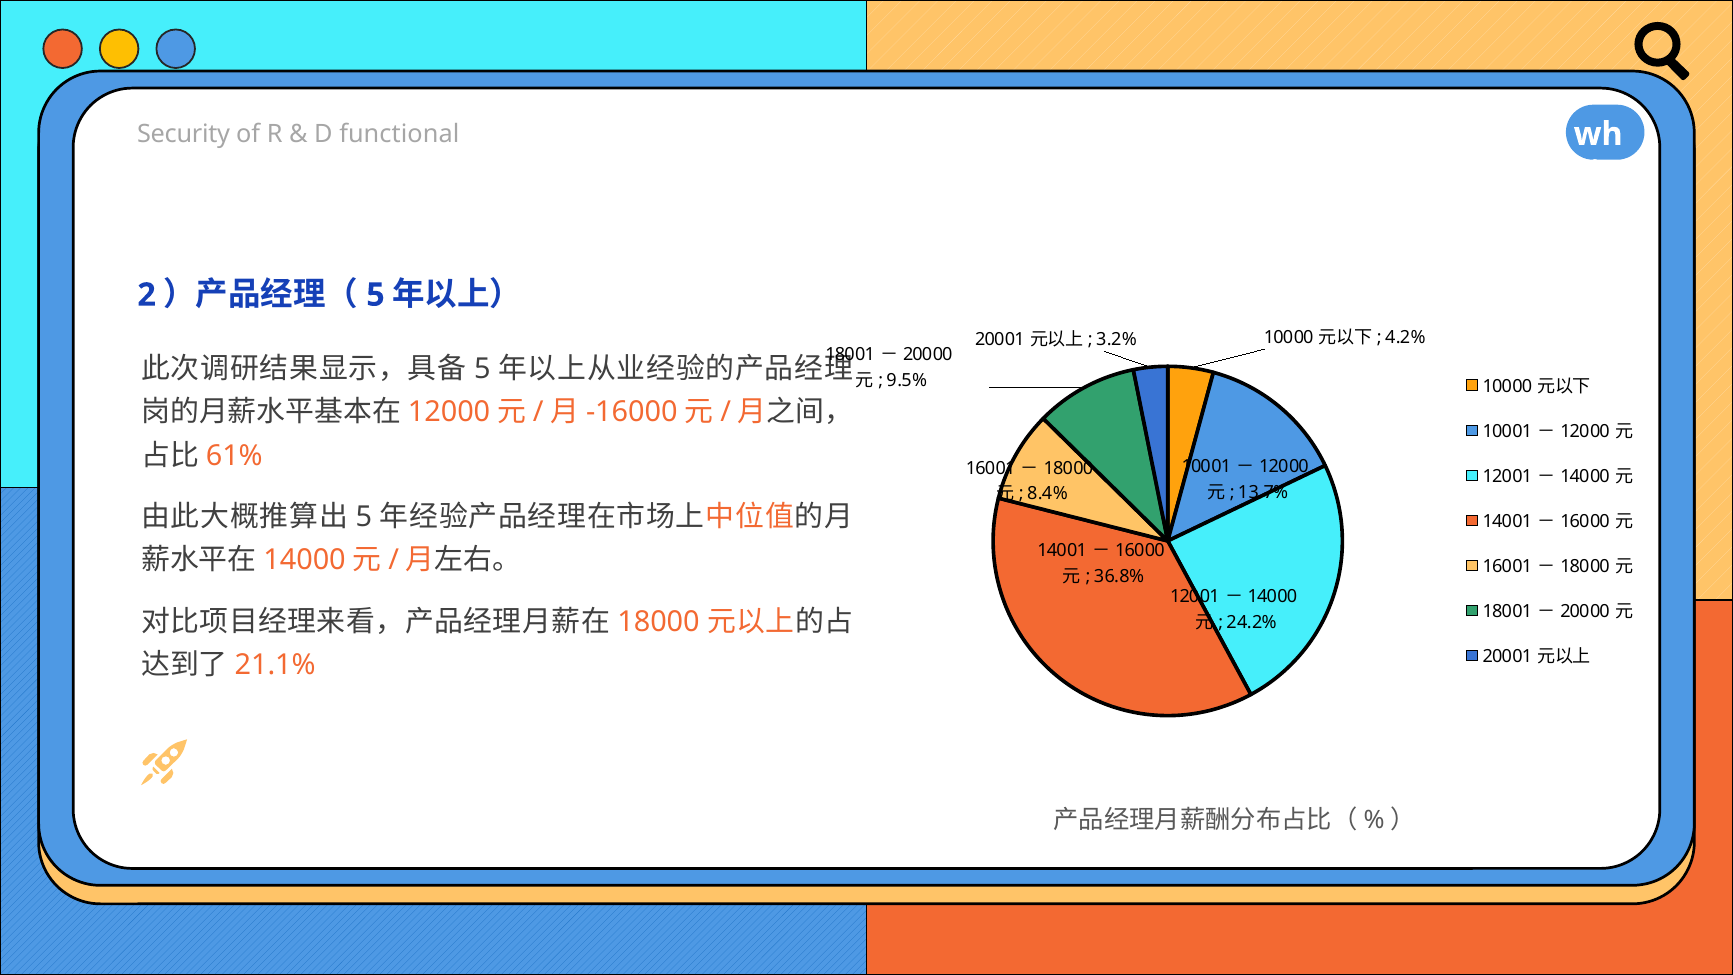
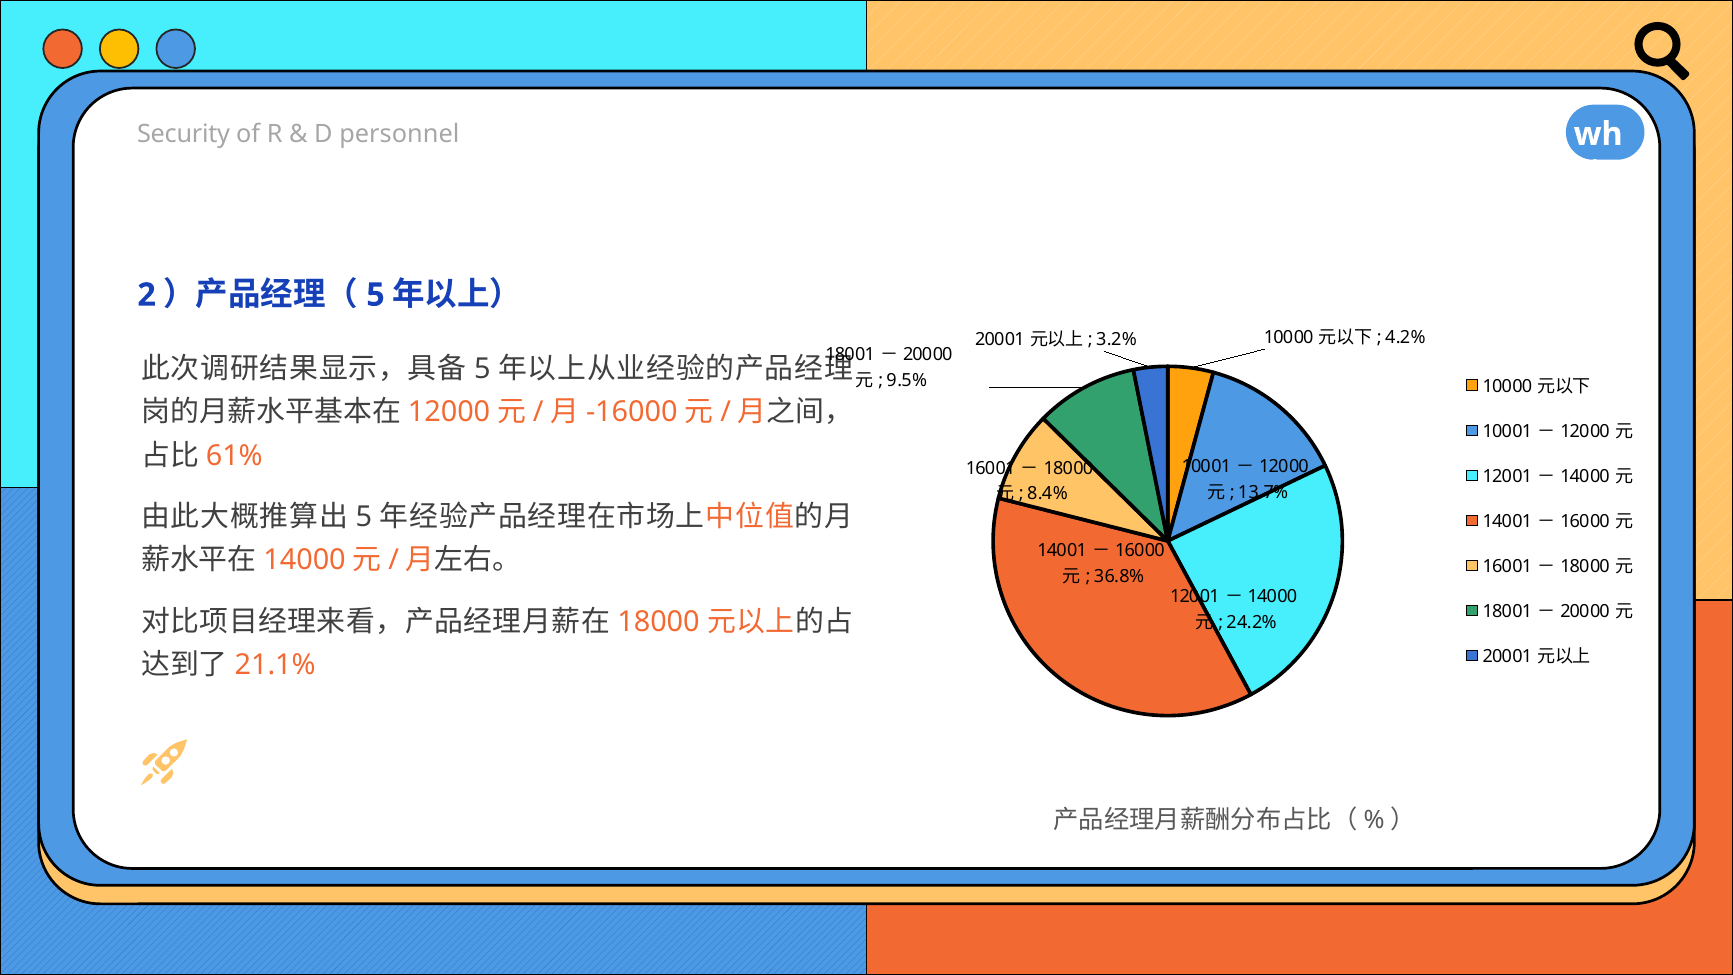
functional: functional -> personnel
